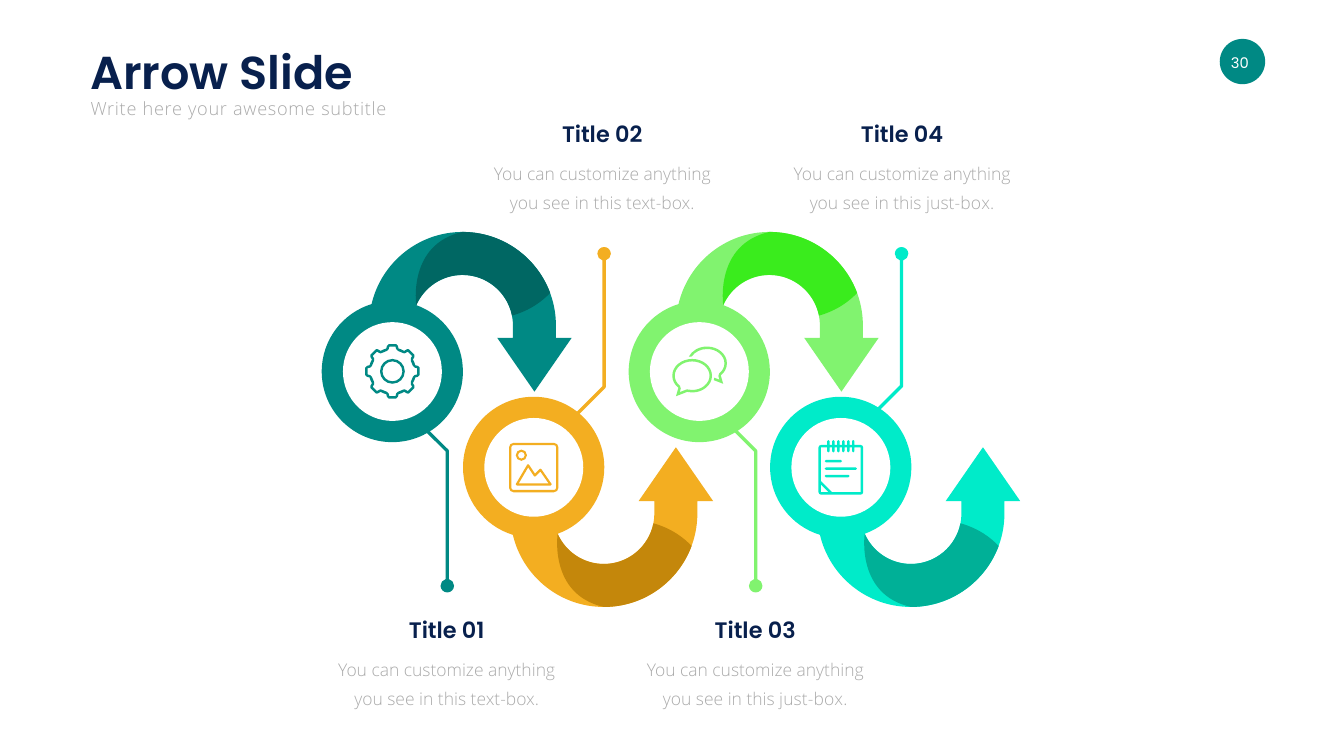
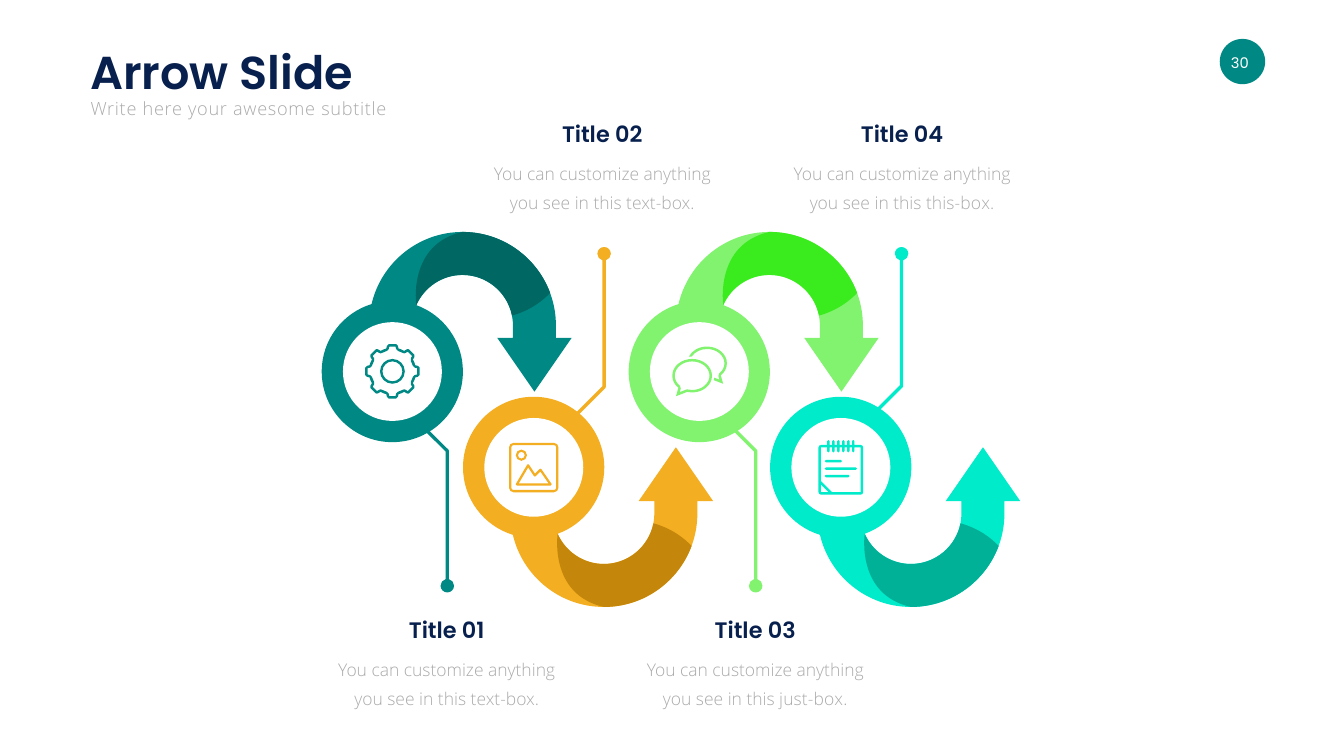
just-box at (960, 204): just-box -> this-box
